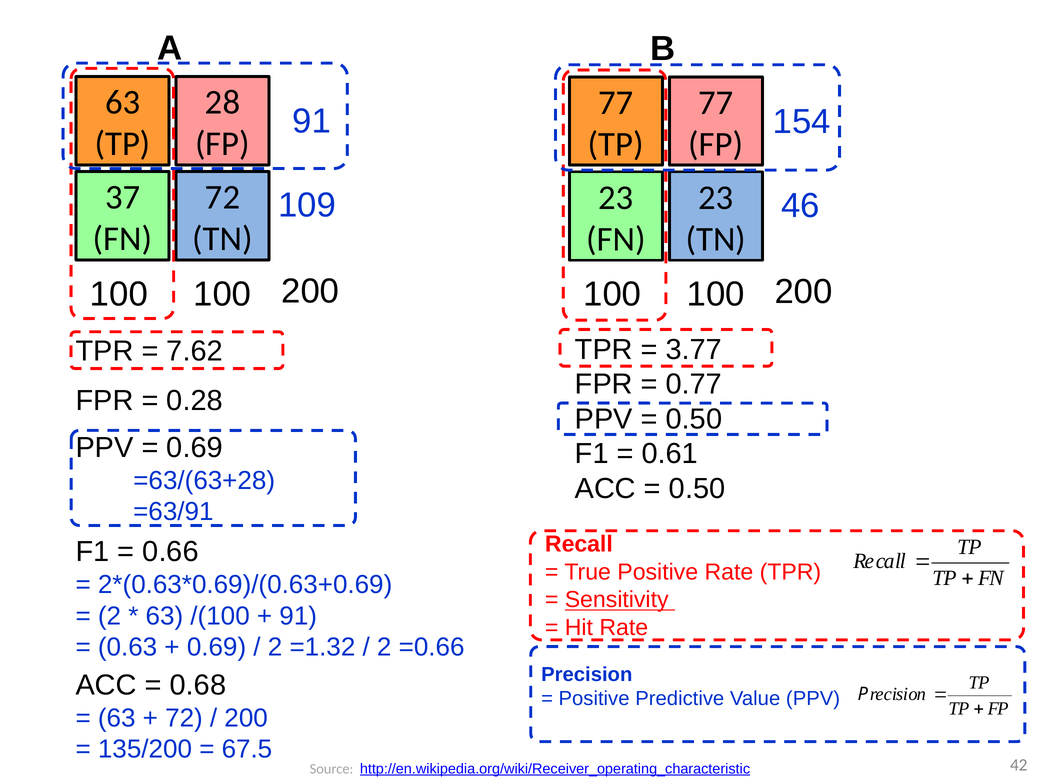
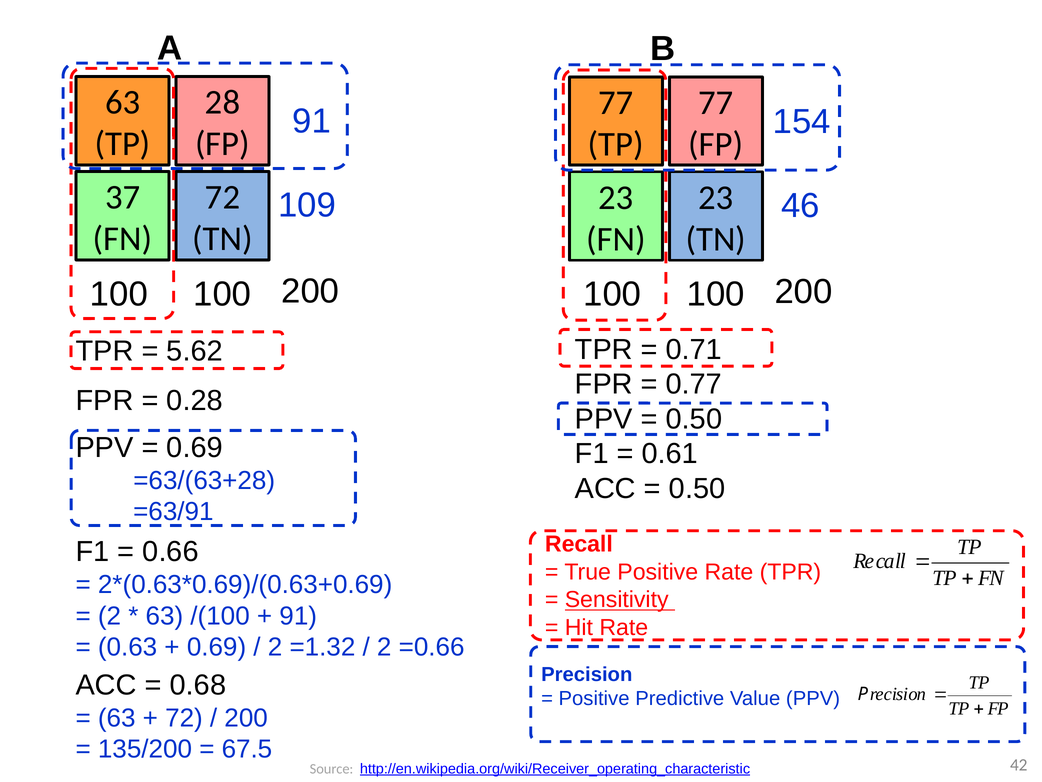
3.77: 3.77 -> 0.71
7.62: 7.62 -> 5.62
